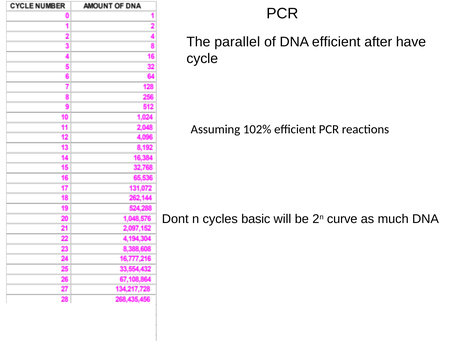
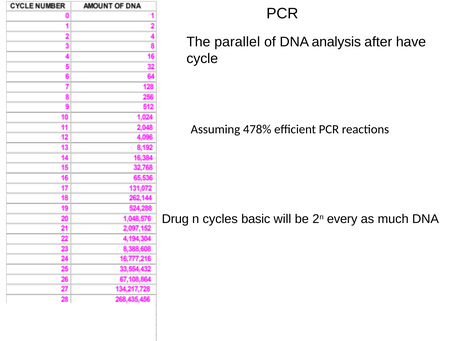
DNA efficient: efficient -> analysis
102%: 102% -> 478%
Dont: Dont -> Drug
curve: curve -> every
